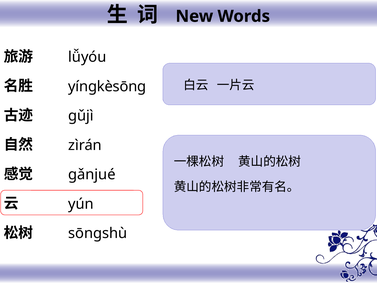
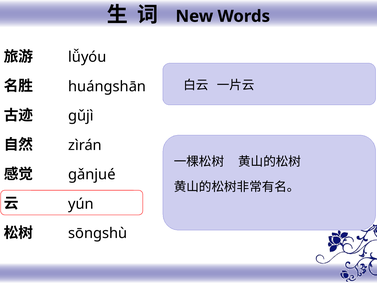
yíngkèsōng: yíngkèsōng -> huángshān
